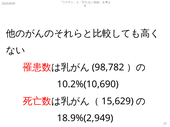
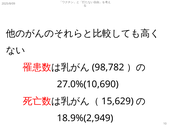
10.2%(10,690: 10.2%(10,690 -> 27.0%(10,690
